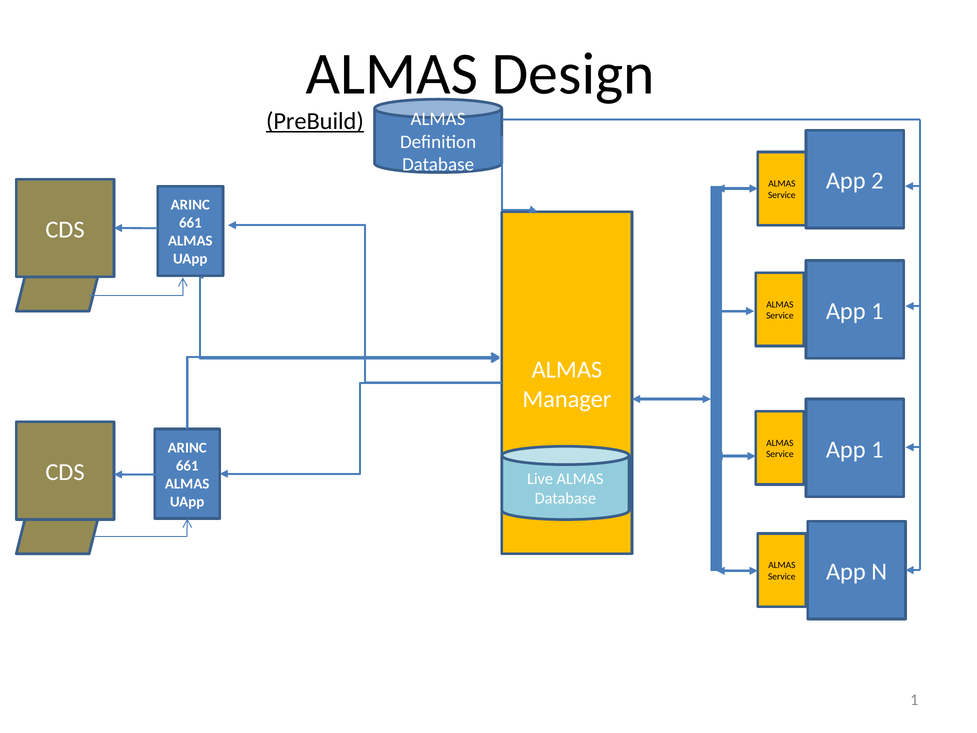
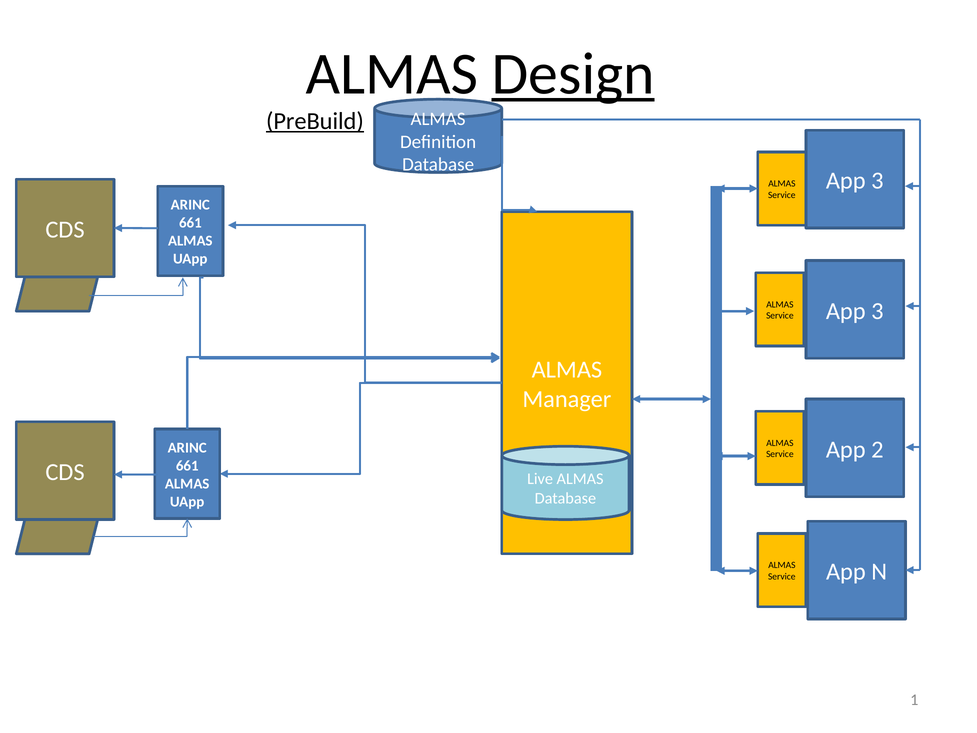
Design underline: none -> present
2 at (877, 181): 2 -> 3
1 at (877, 311): 1 -> 3
1 at (877, 449): 1 -> 2
